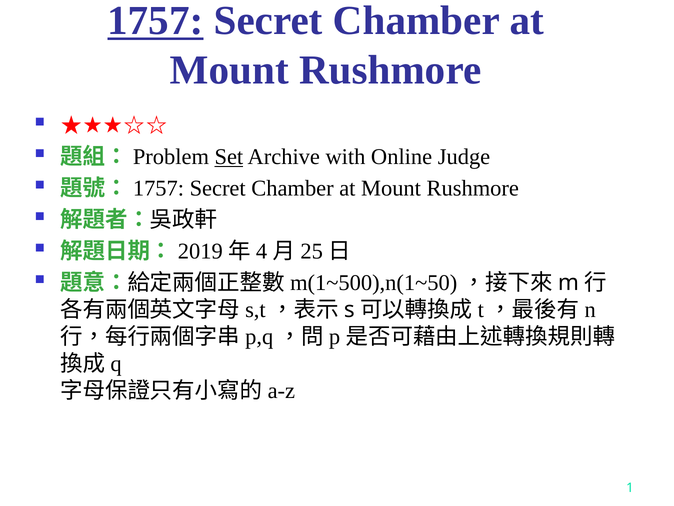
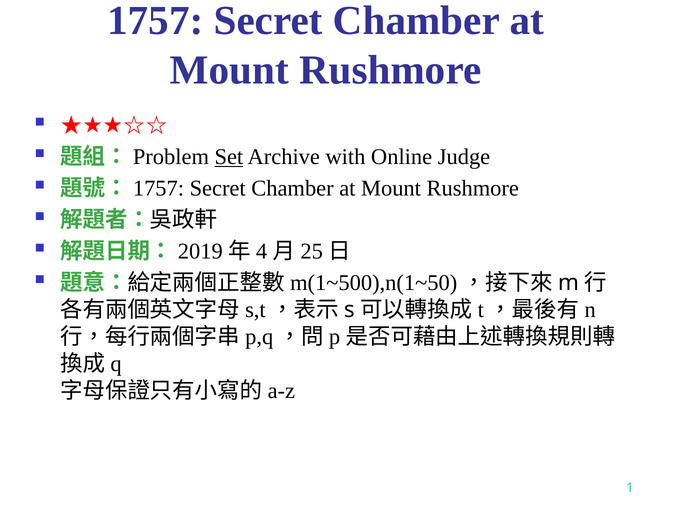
1757 underline: present -> none
